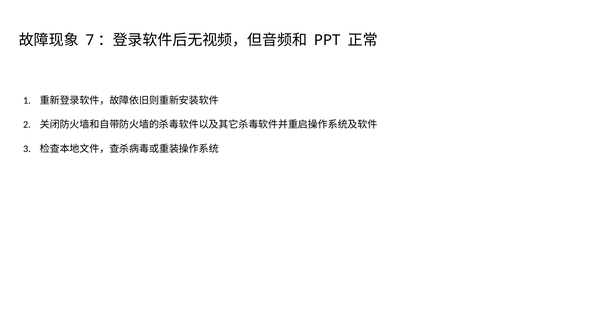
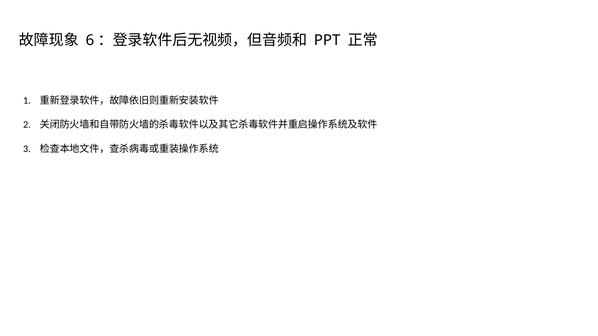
7: 7 -> 6
